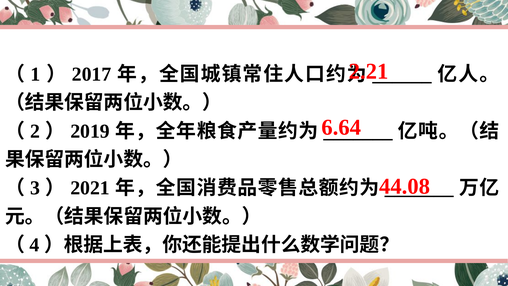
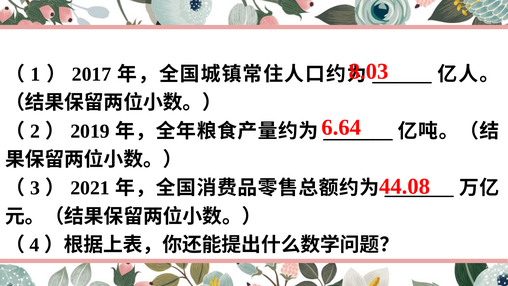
2.21: 2.21 -> 8.03
